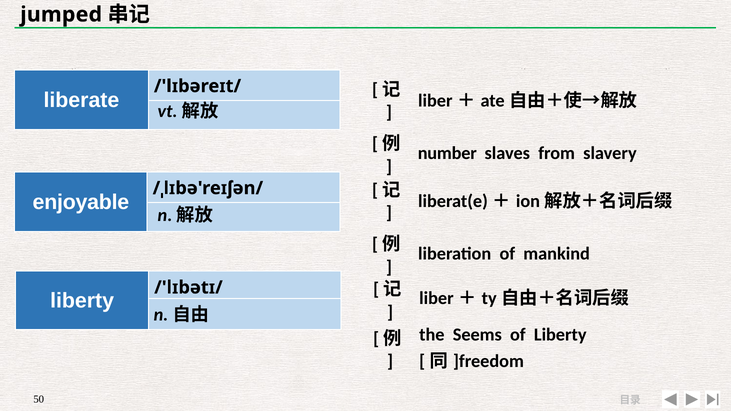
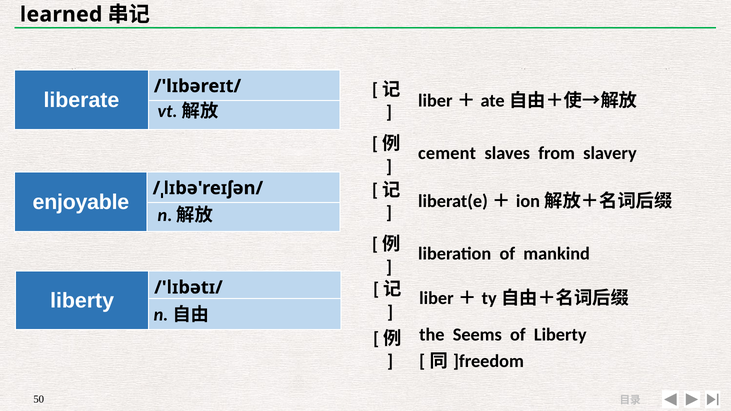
jumped: jumped -> learned
number: number -> cement
